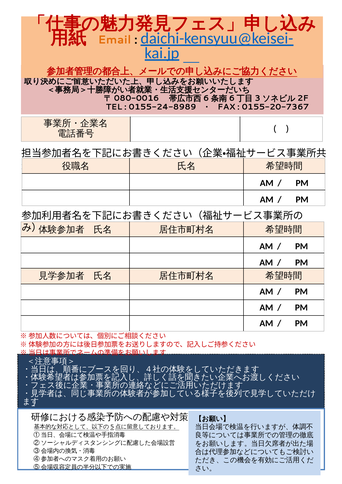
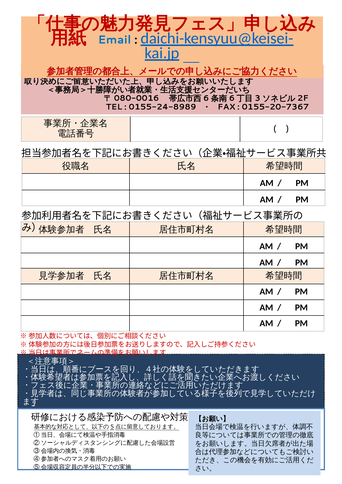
Email colour: orange -> blue
